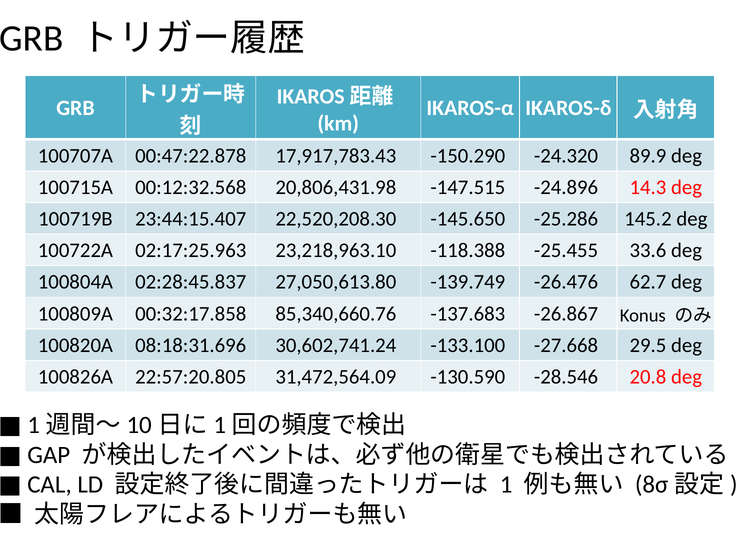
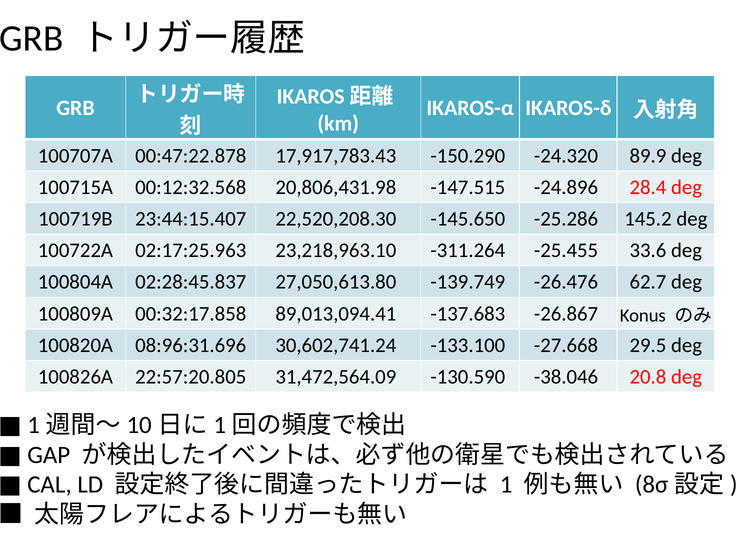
14.3: 14.3 -> 28.4
-118.388: -118.388 -> -311.264
85,340,660.76: 85,340,660.76 -> 89,013,094.41
08:18:31.696: 08:18:31.696 -> 08:96:31.696
-28.546: -28.546 -> -38.046
